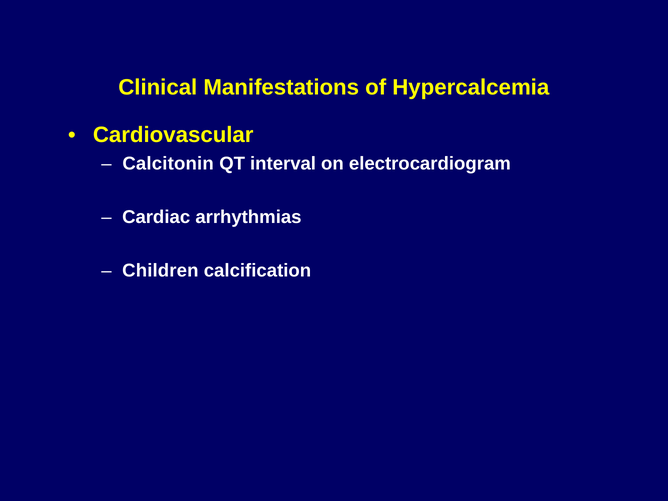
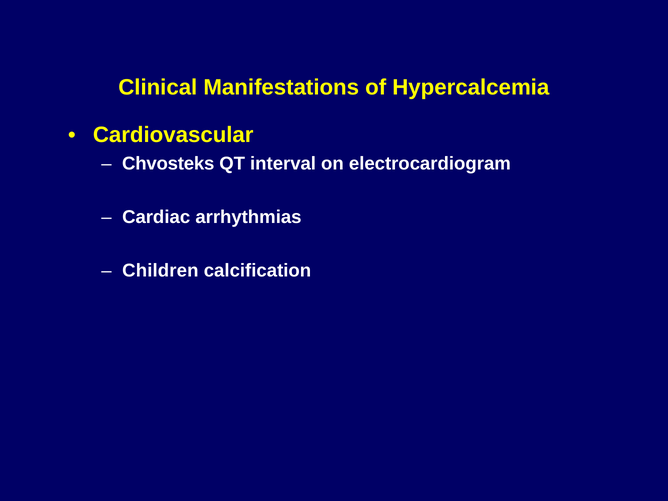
Calcitonin: Calcitonin -> Chvosteks
